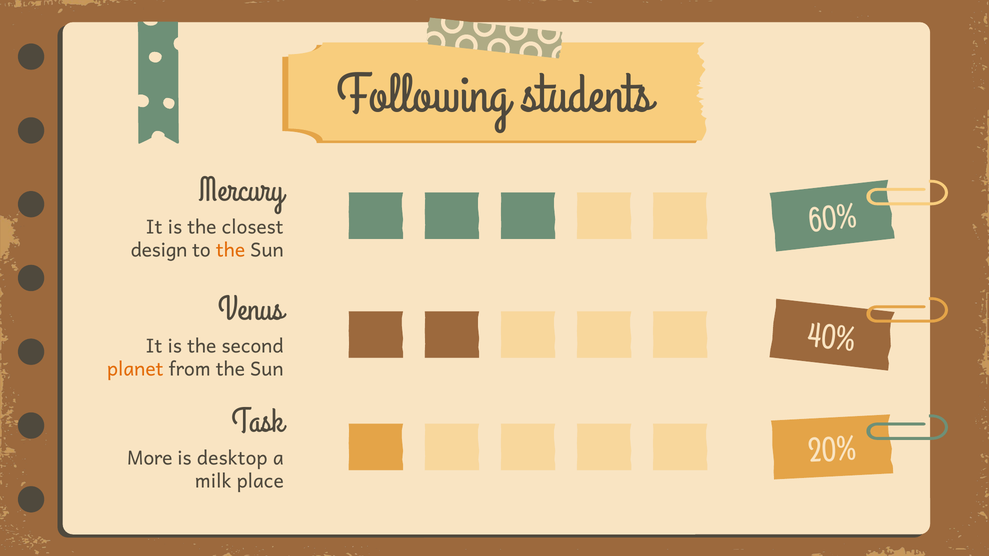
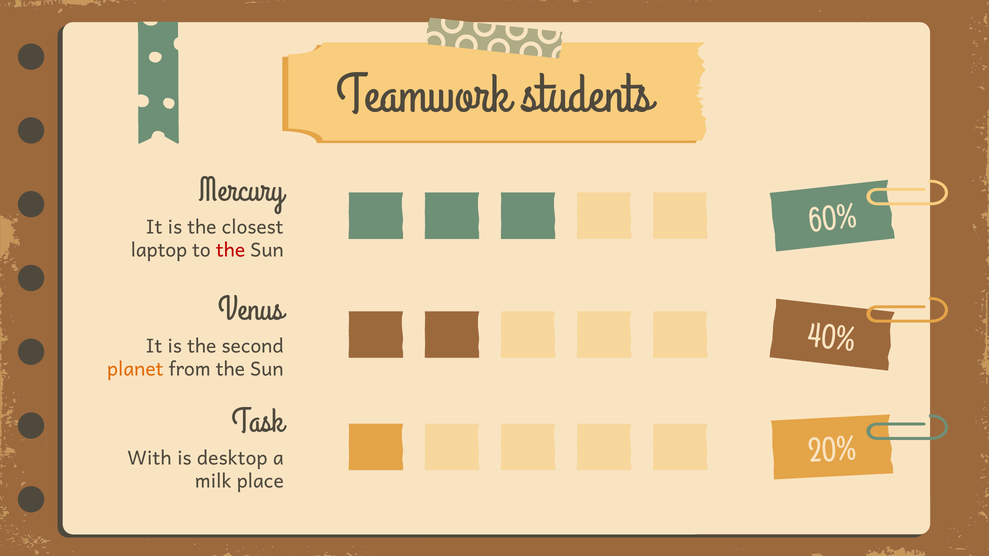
Following: Following -> Teamwork
design: design -> laptop
the at (231, 251) colour: orange -> red
More: More -> With
